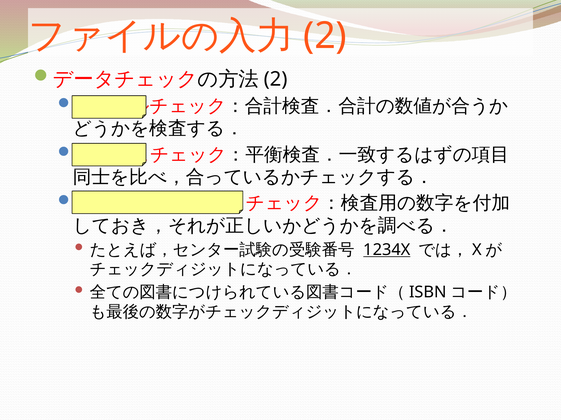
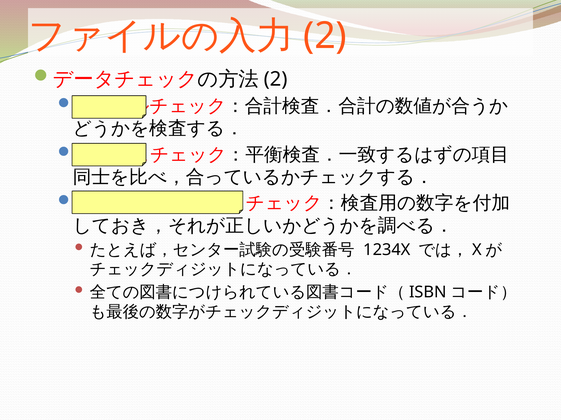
1234X underline: present -> none
